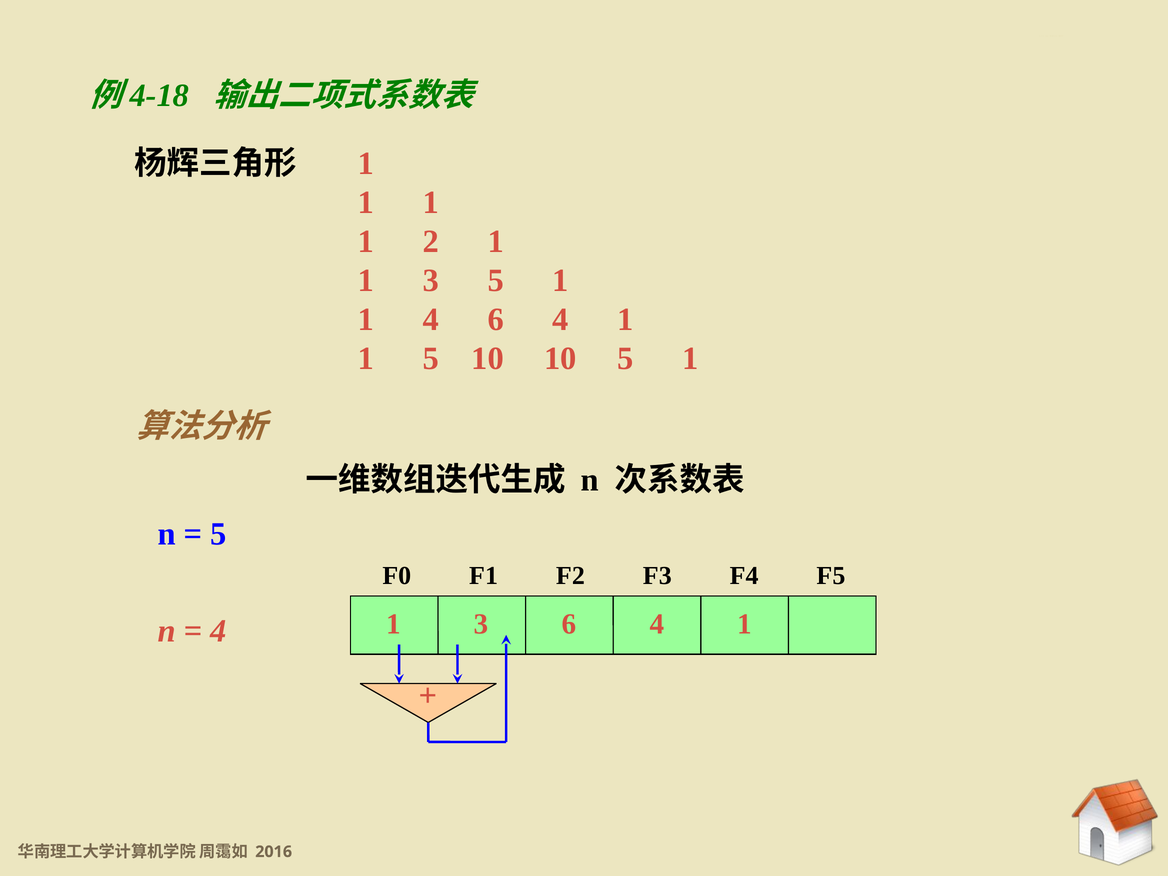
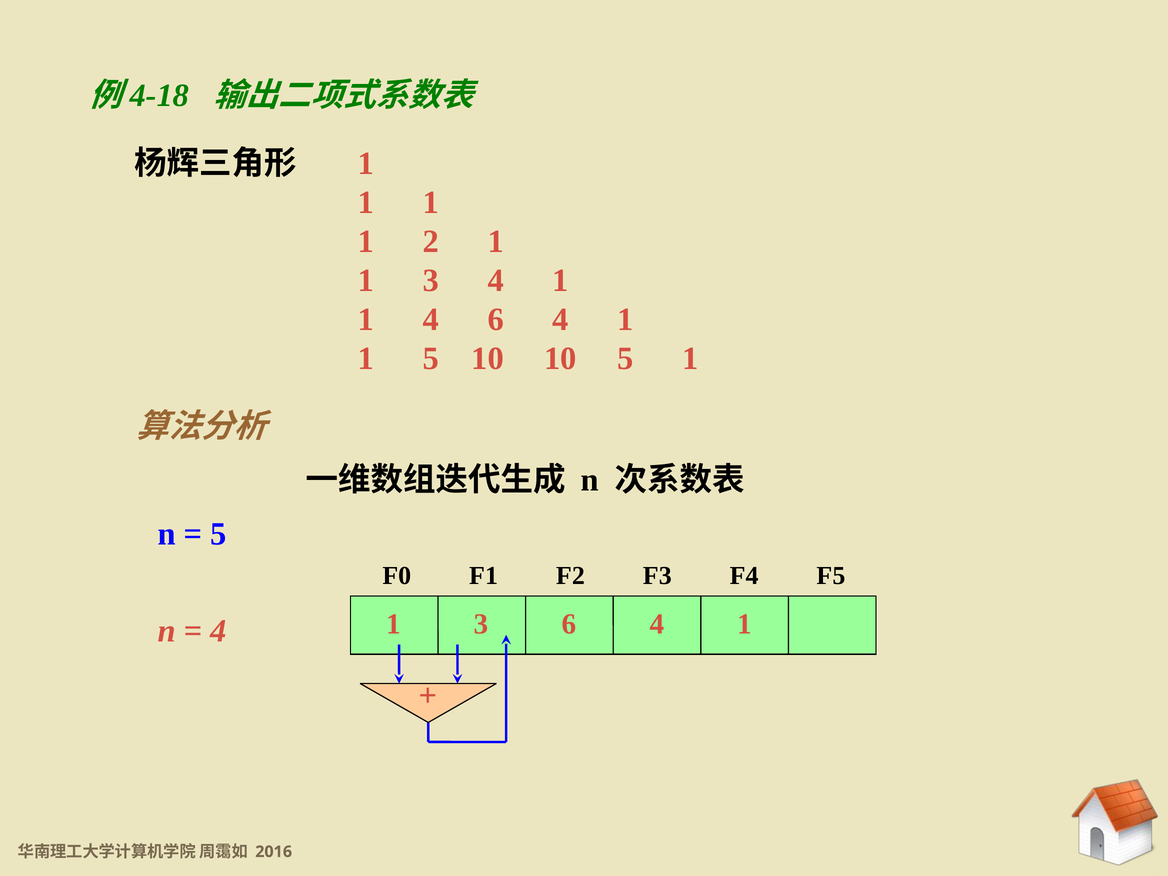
1 3 5: 5 -> 4
